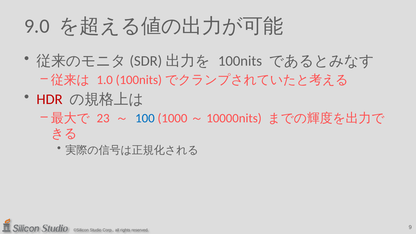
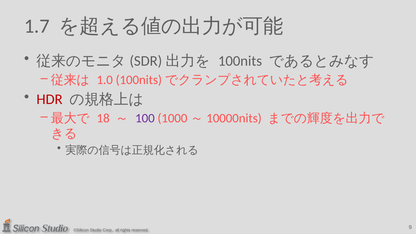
9.0: 9.0 -> 1.7
23: 23 -> 18
100 colour: blue -> purple
